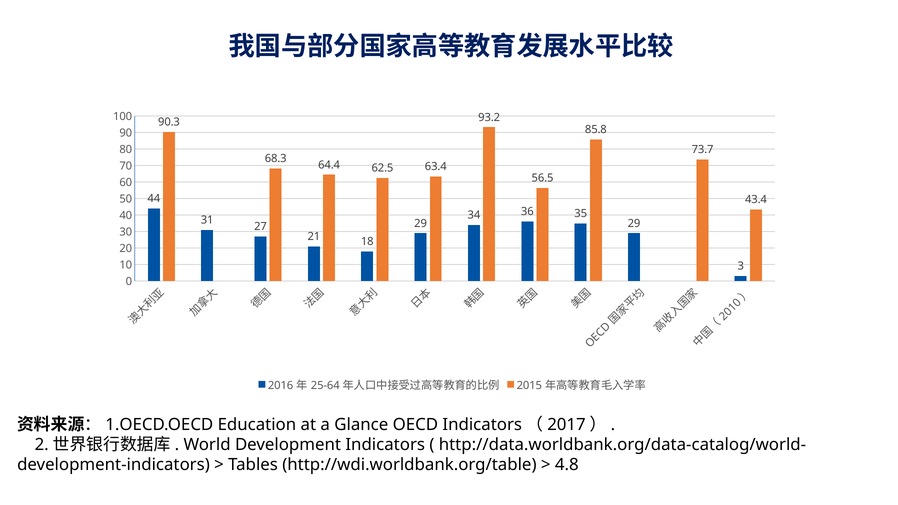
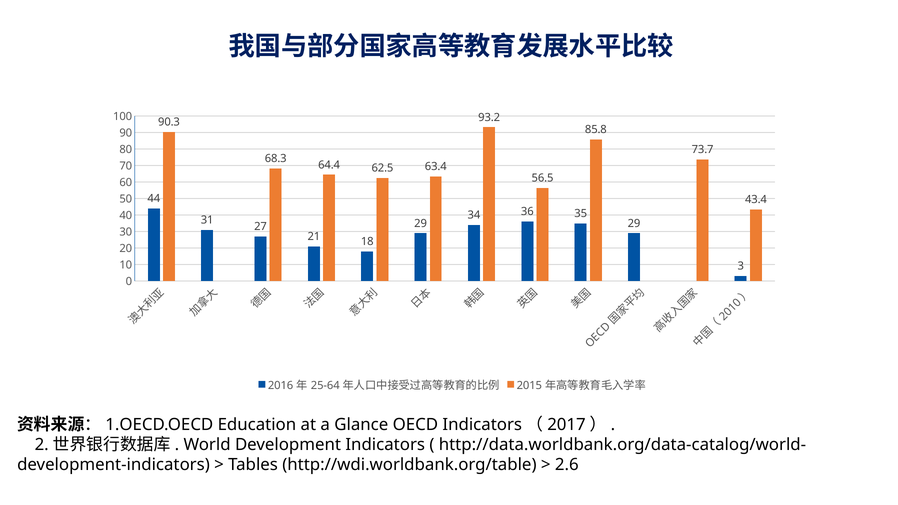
4.8: 4.8 -> 2.6
